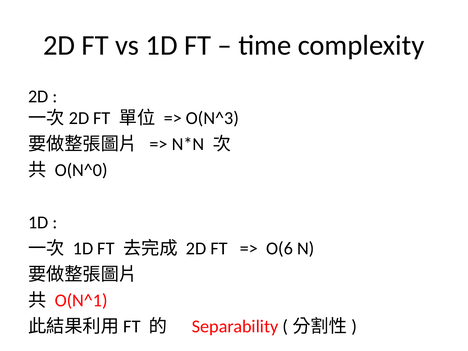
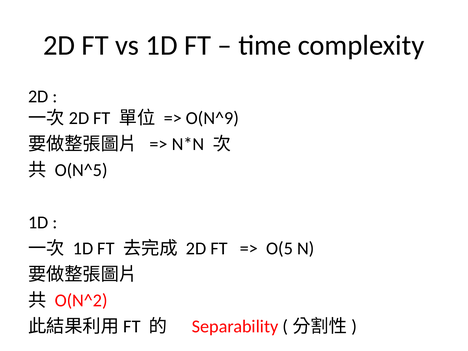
O(N^3: O(N^3 -> O(N^9
O(N^0: O(N^0 -> O(N^5
O(6: O(6 -> O(5
O(N^1: O(N^1 -> O(N^2
